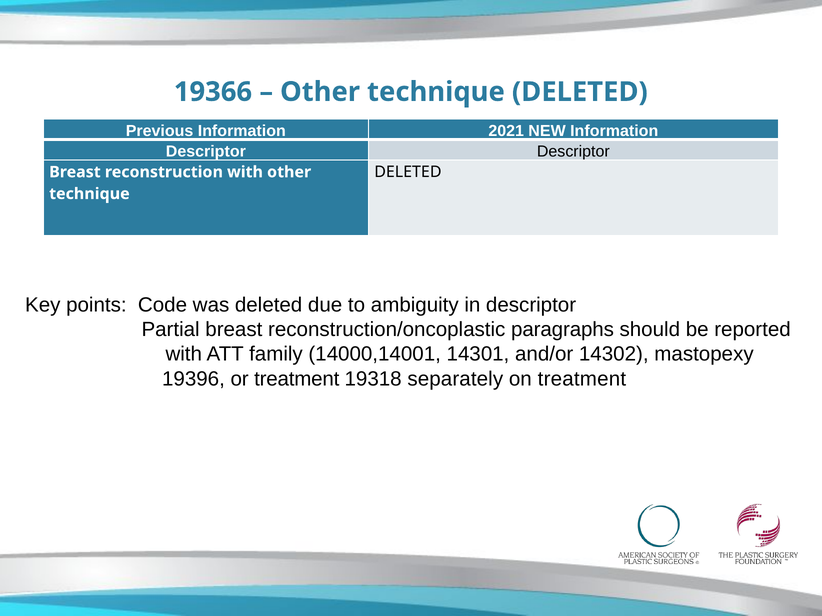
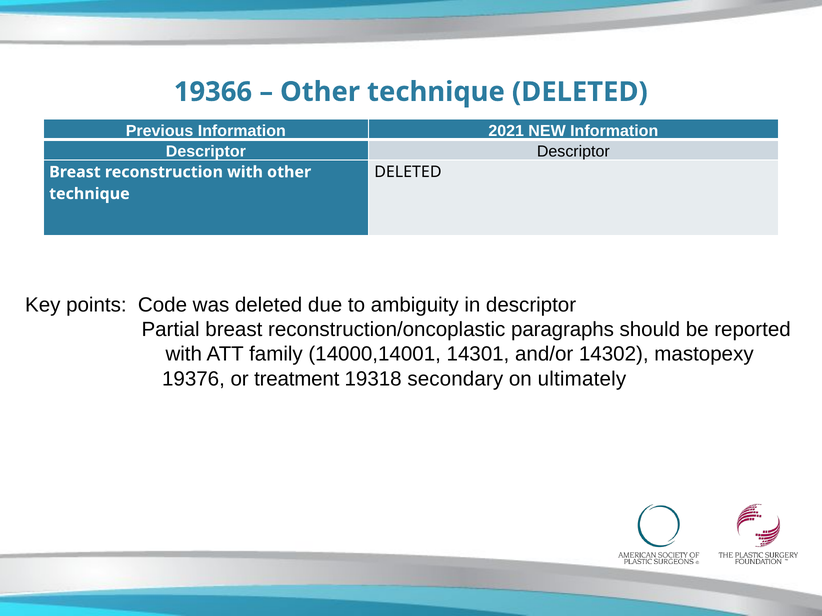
19396: 19396 -> 19376
separately: separately -> secondary
on treatment: treatment -> ultimately
